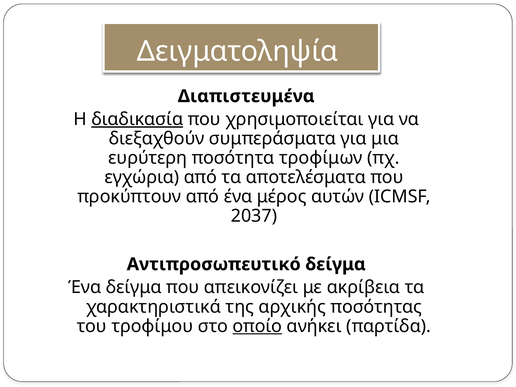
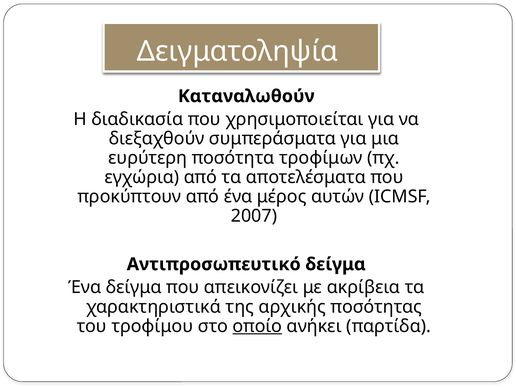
Διαπιστευμένα: Διαπιστευμένα -> Καταναλωθούν
διαδικασία underline: present -> none
2037: 2037 -> 2007
